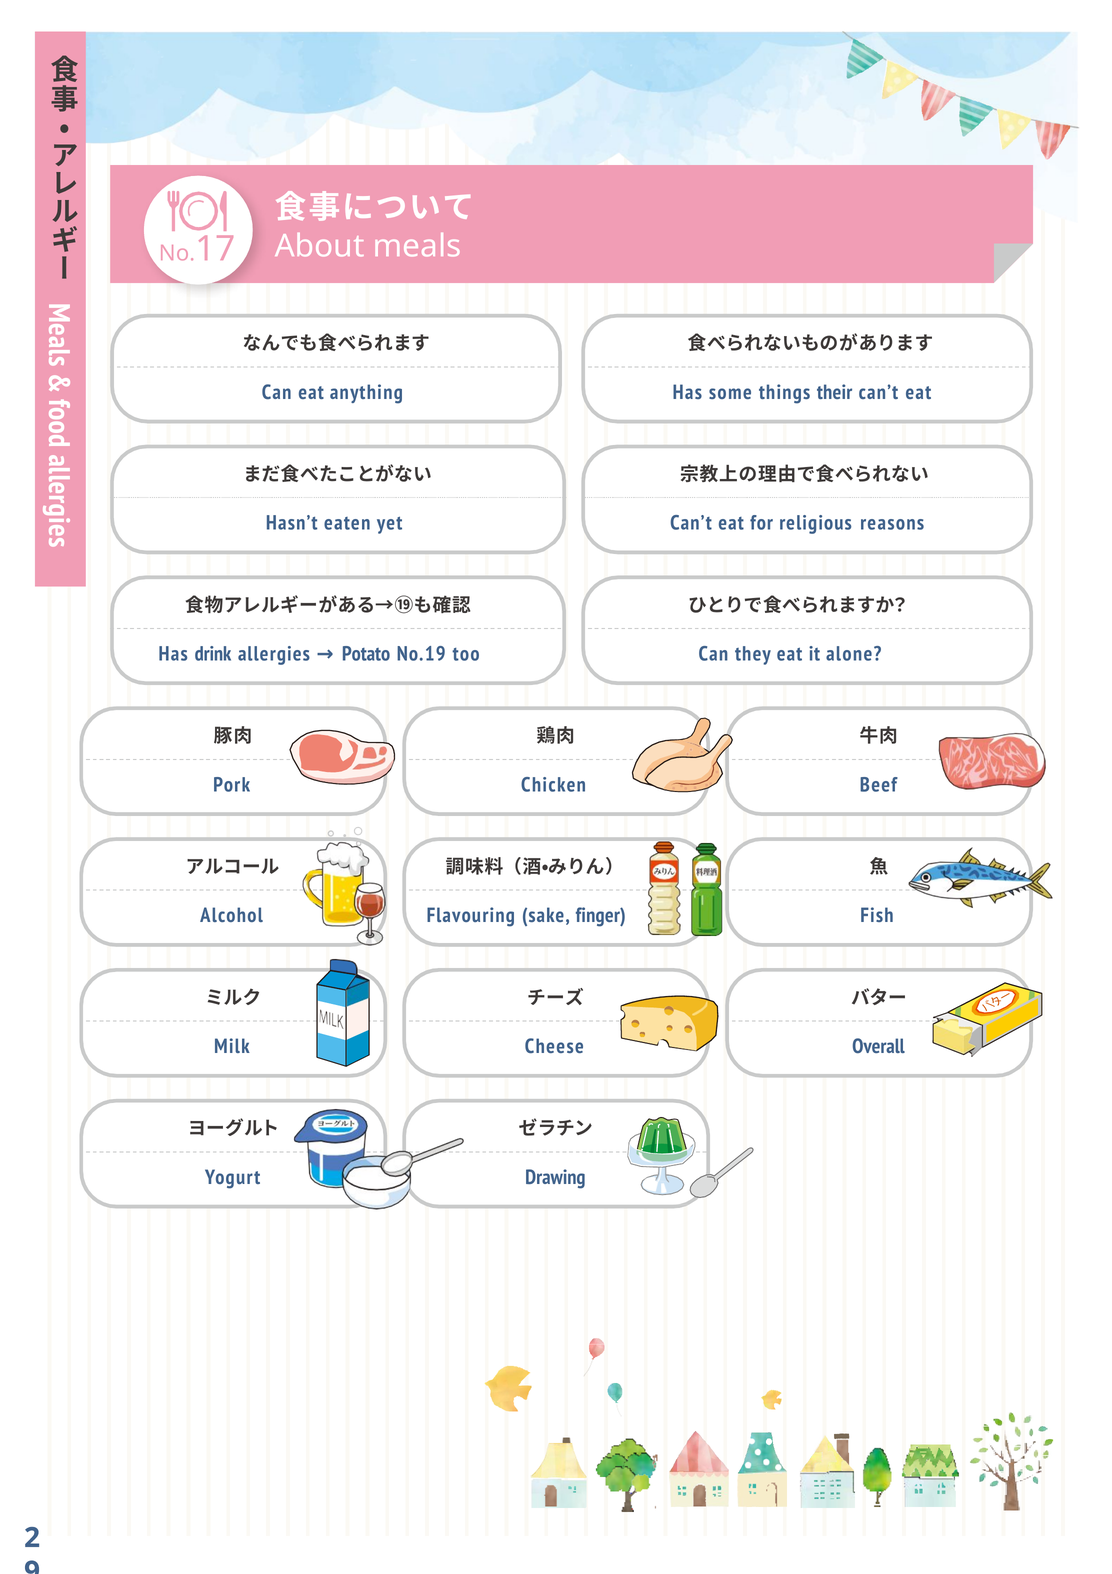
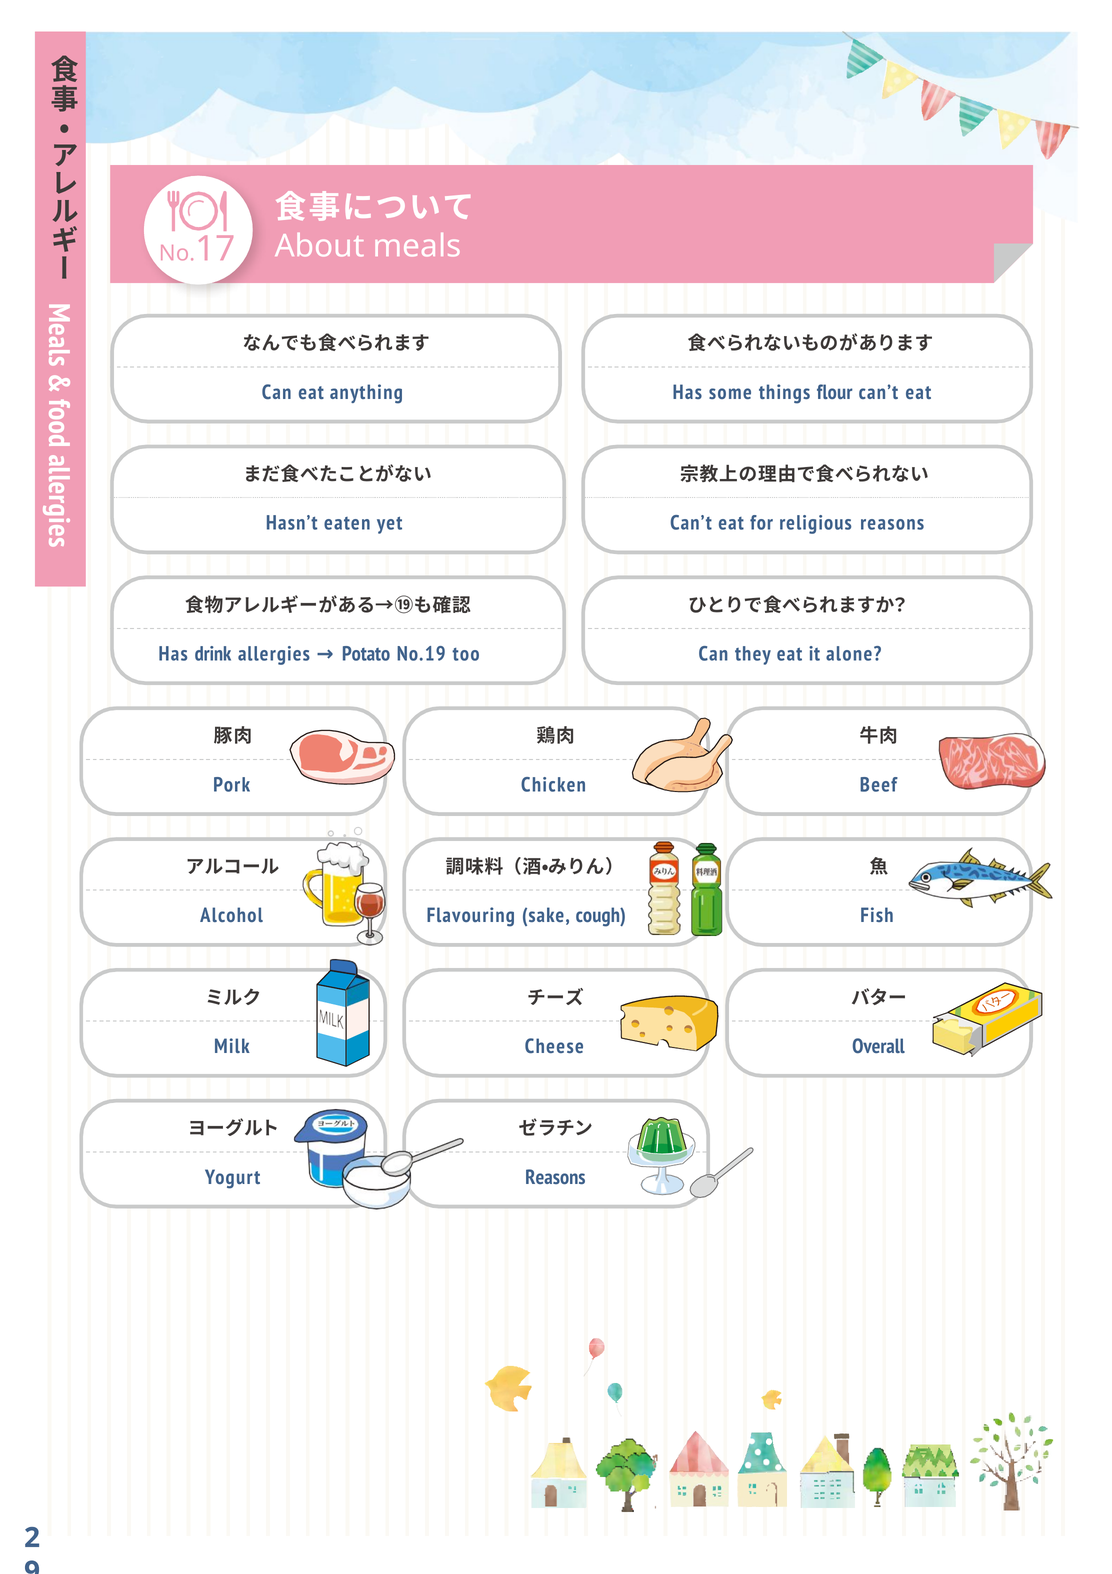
their: their -> flour
finger: finger -> cough
Drawing at (555, 1177): Drawing -> Reasons
